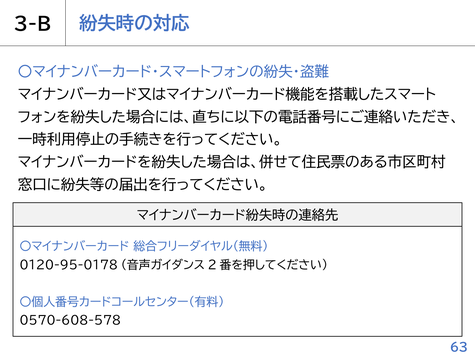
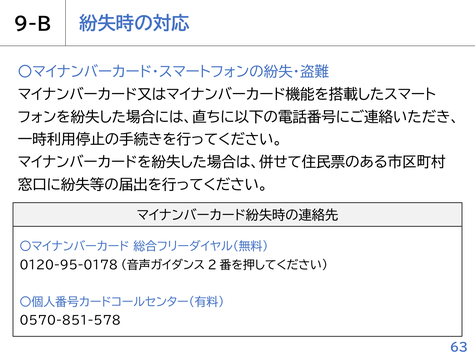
3-B: 3-B -> 9-B
0570-608-578: 0570-608-578 -> 0570-851-578
